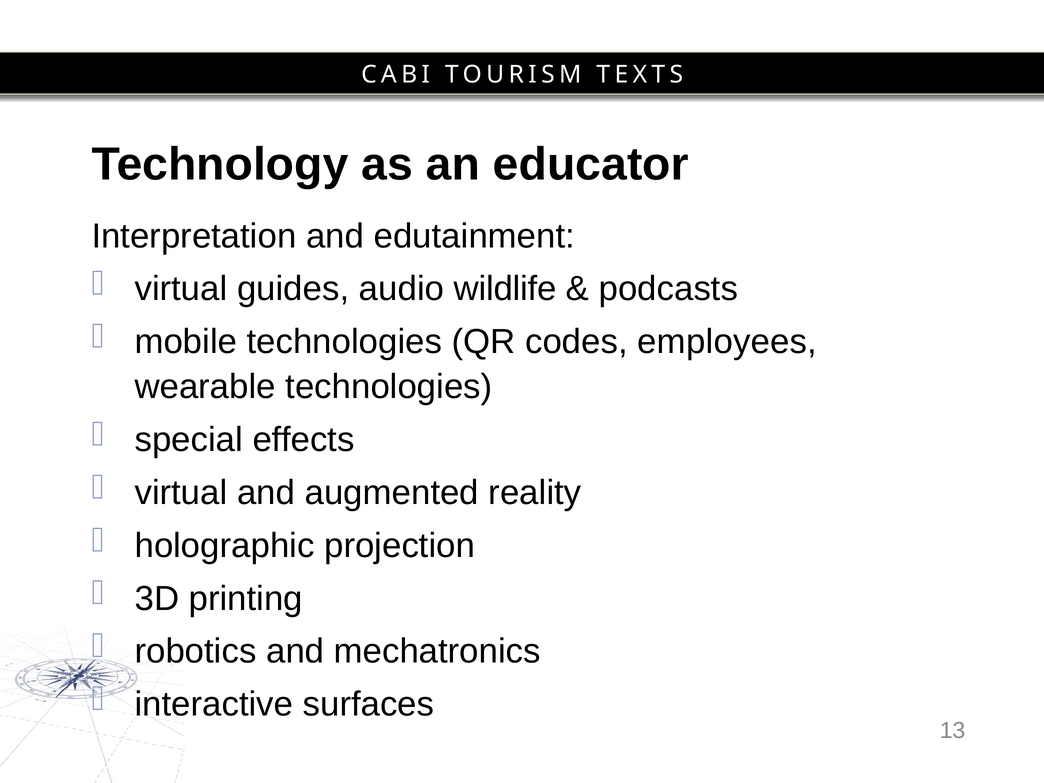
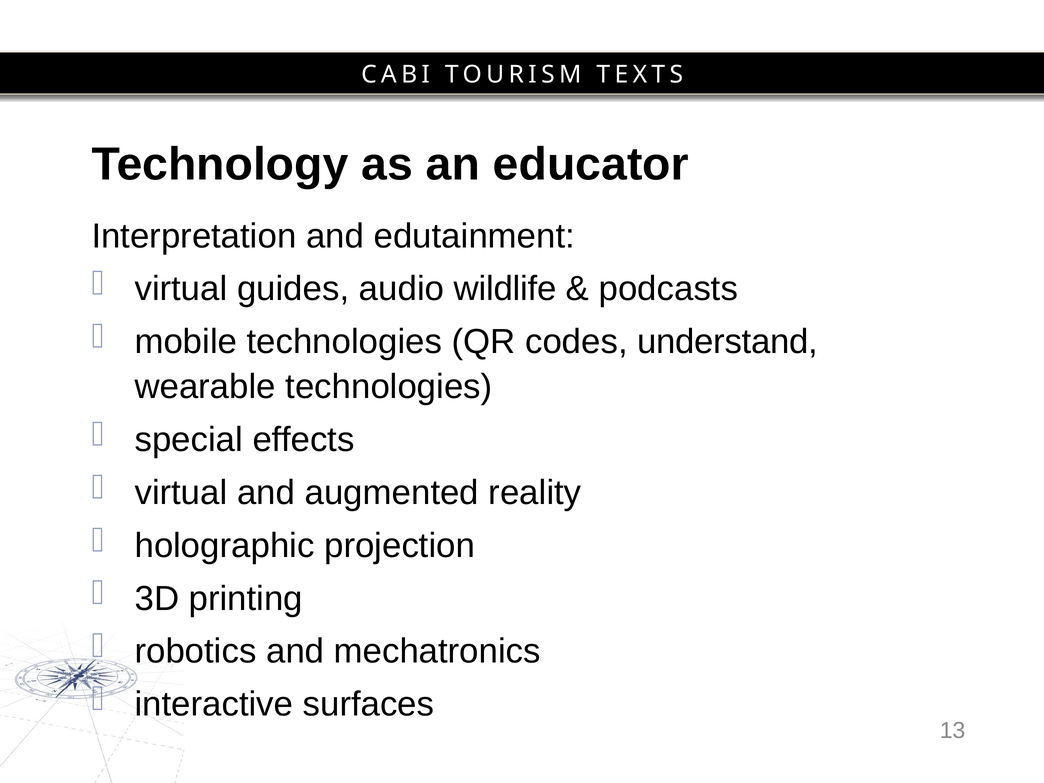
employees: employees -> understand
